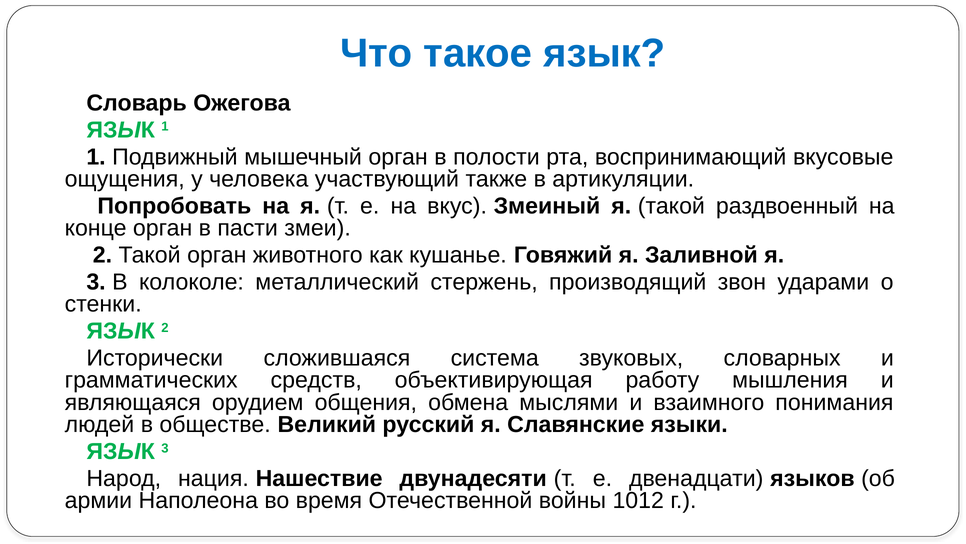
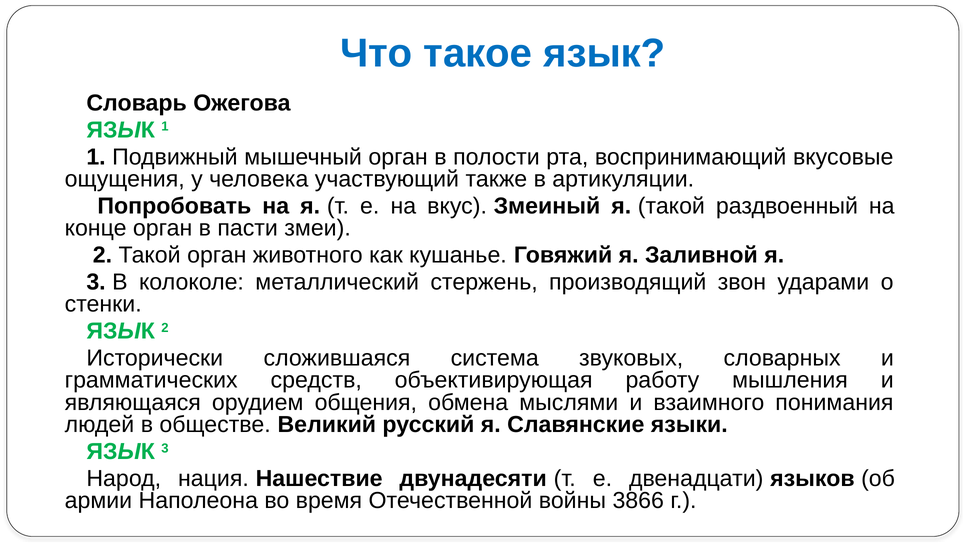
1012: 1012 -> 3866
